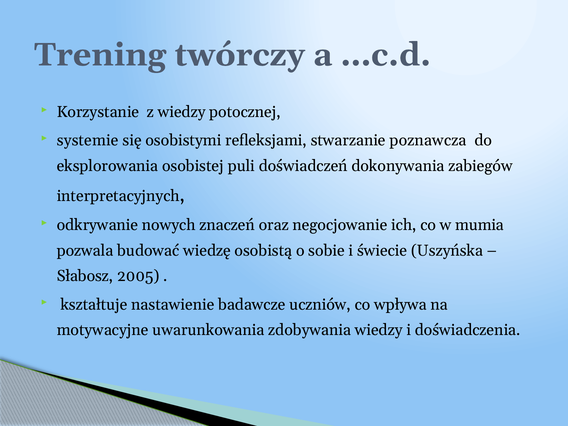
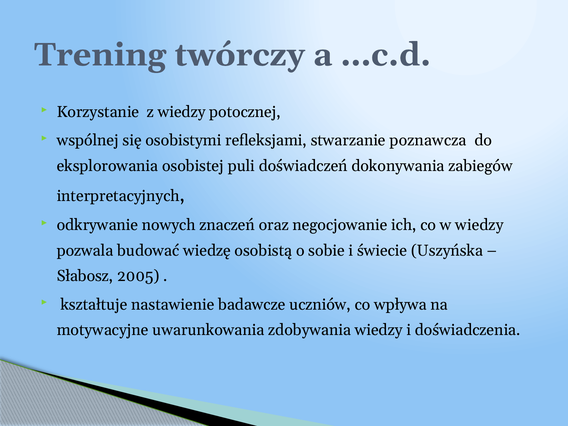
systemie: systemie -> wspólnej
w mumia: mumia -> wiedzy
